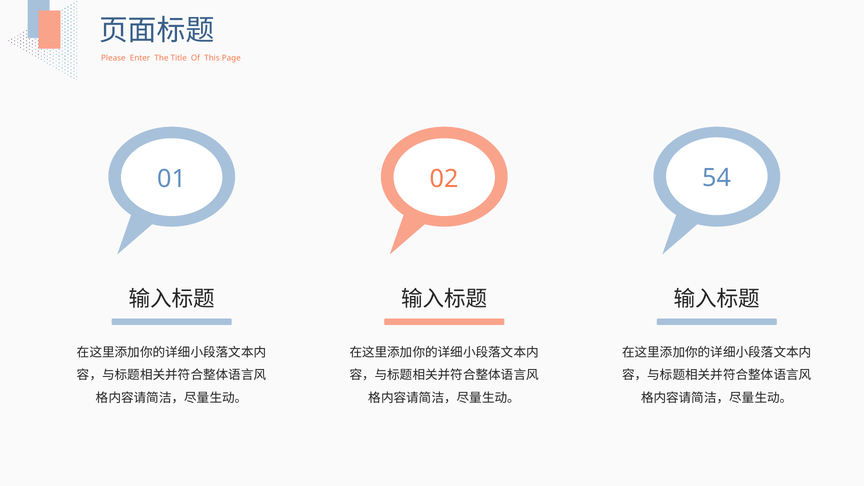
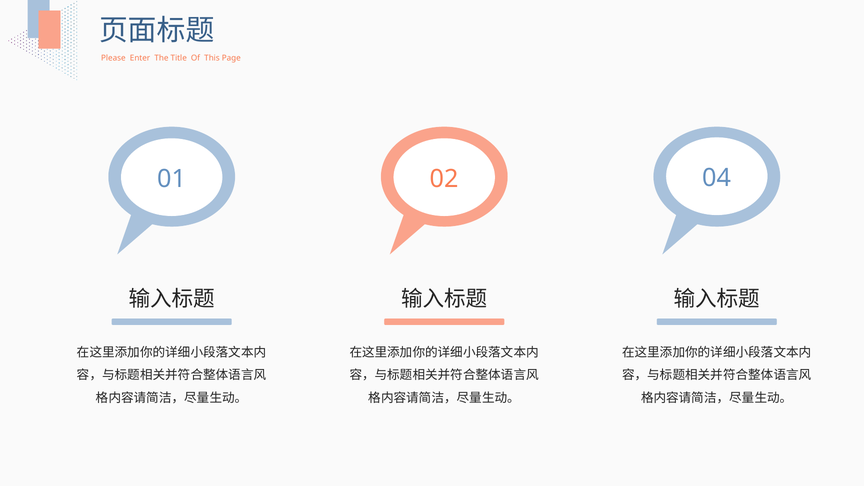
54: 54 -> 04
